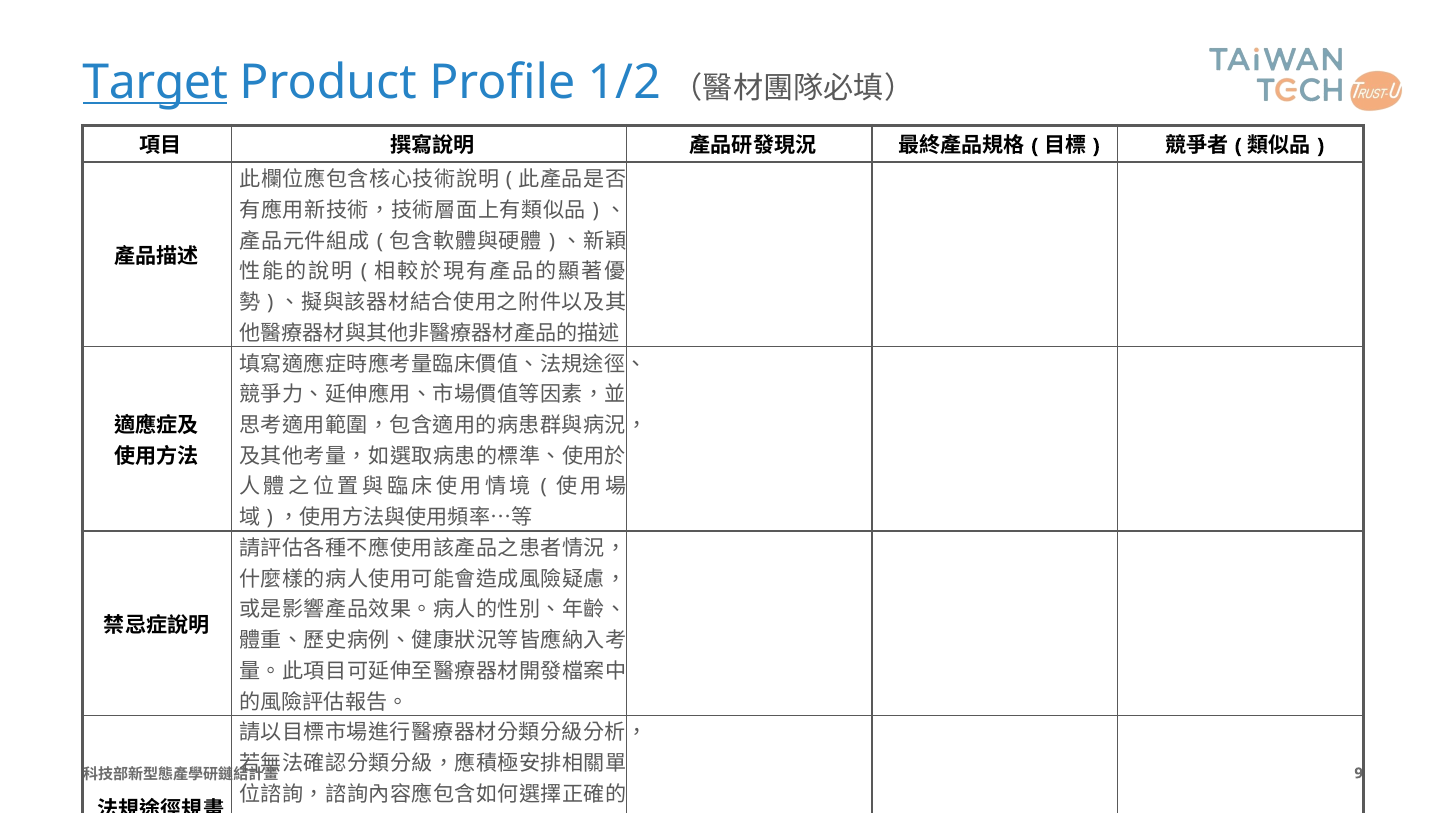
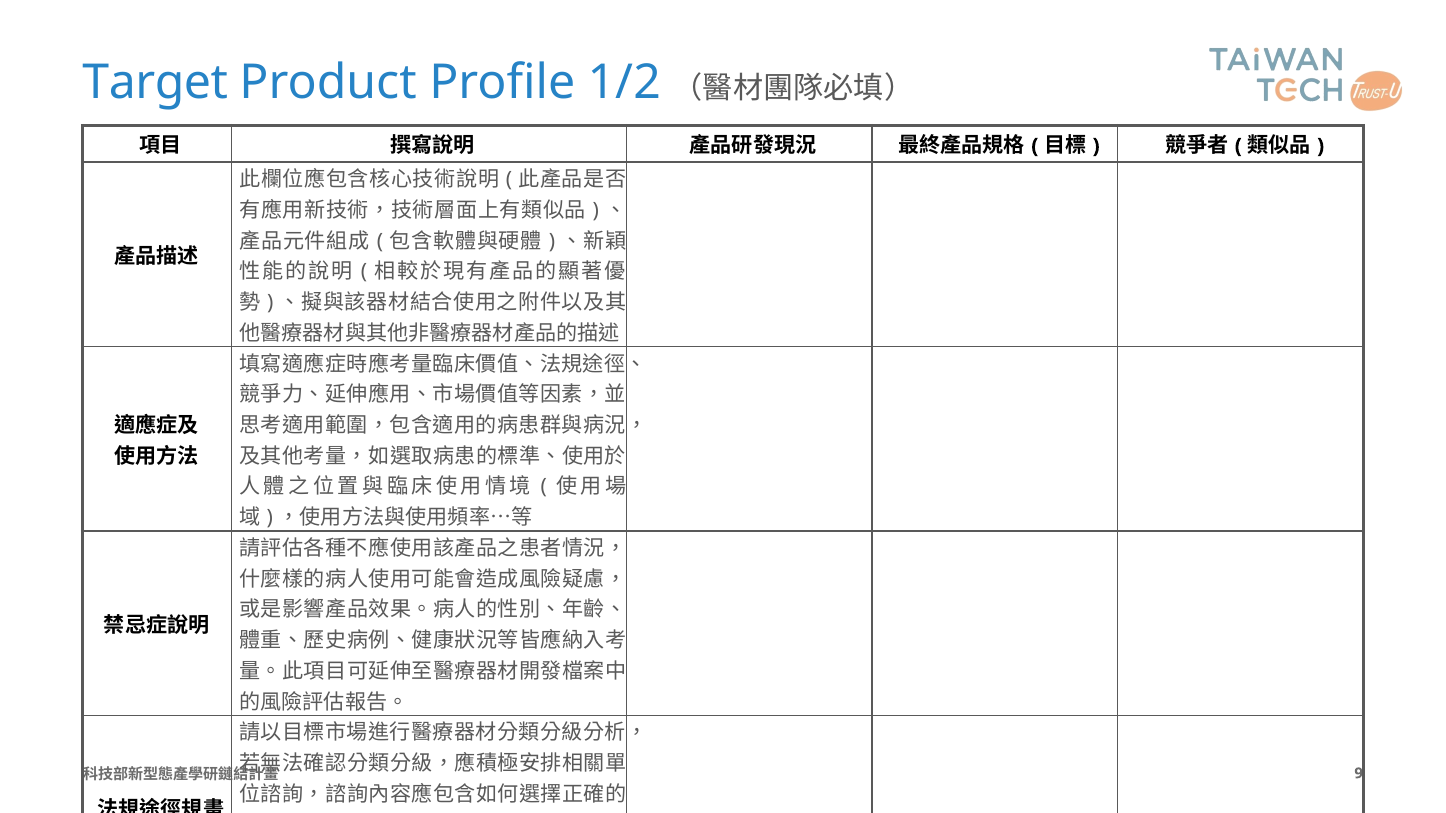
Target underline: present -> none
